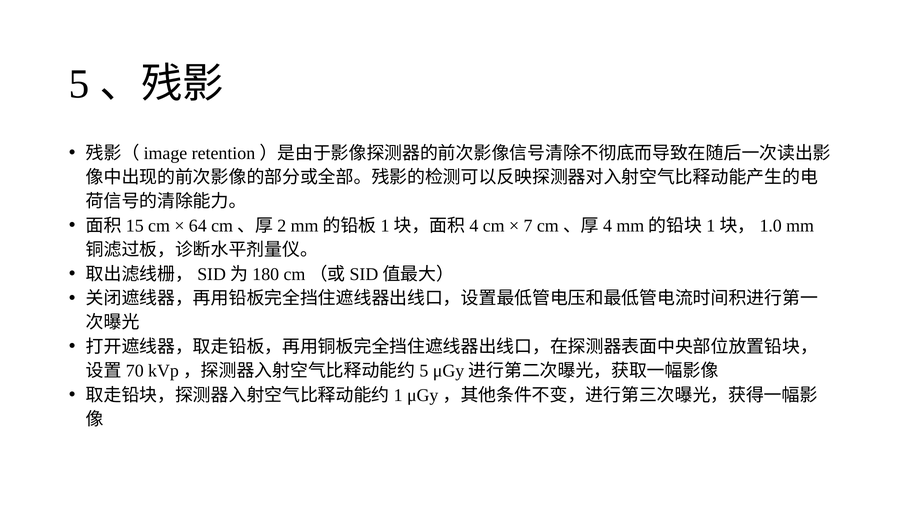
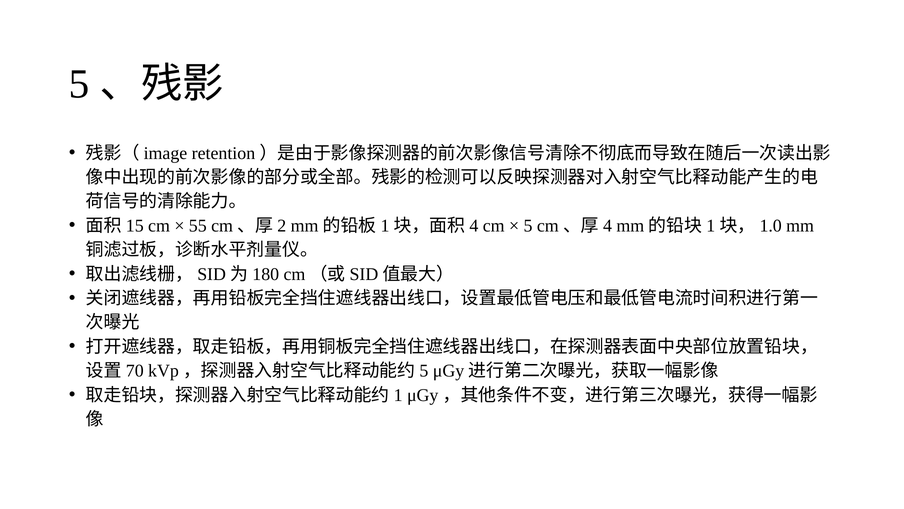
64: 64 -> 55
7 at (528, 226): 7 -> 5
